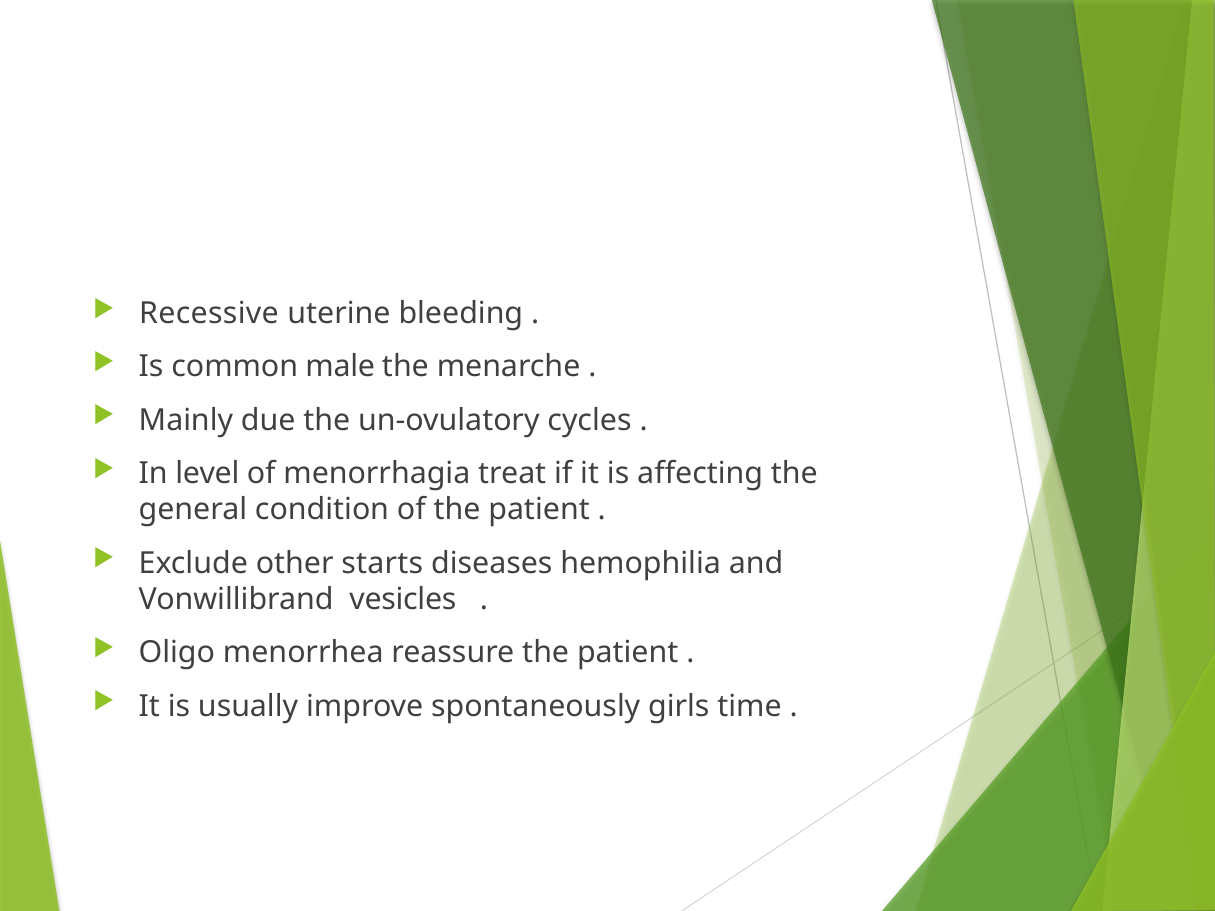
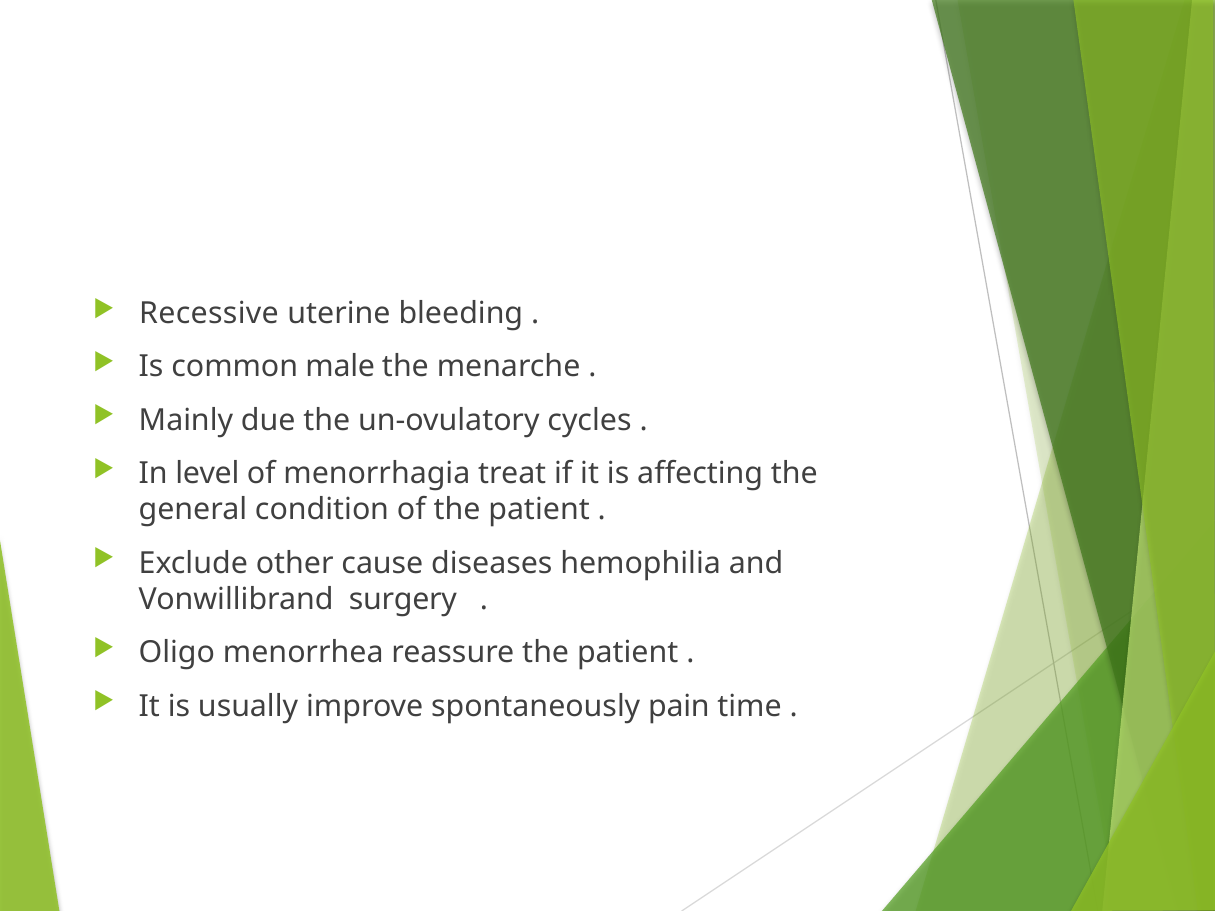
starts: starts -> cause
vesicles: vesicles -> surgery
girls: girls -> pain
